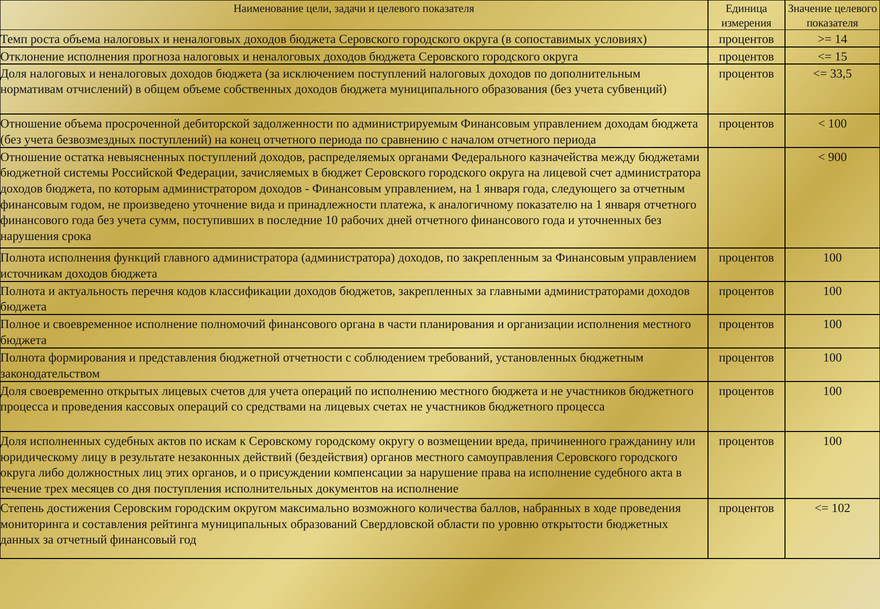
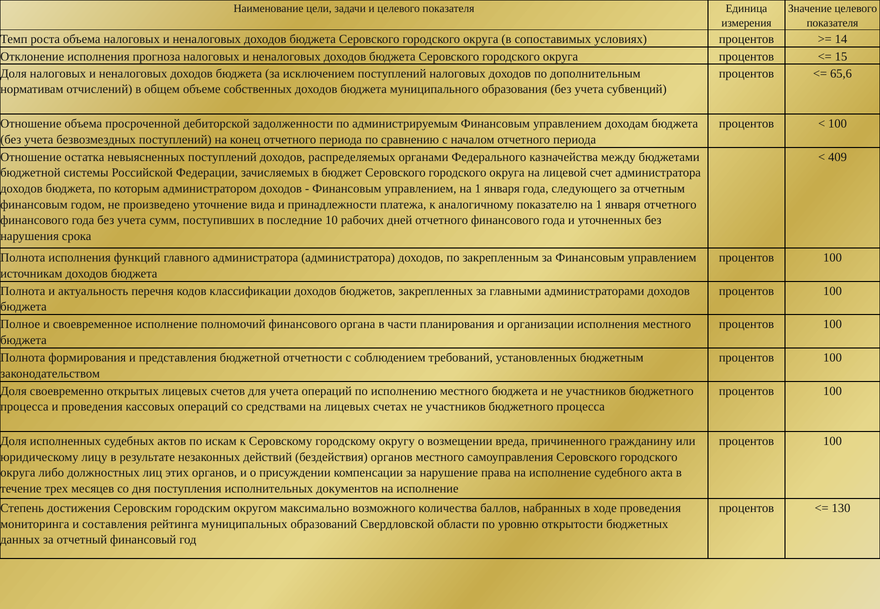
33,5: 33,5 -> 65,6
900: 900 -> 409
102: 102 -> 130
